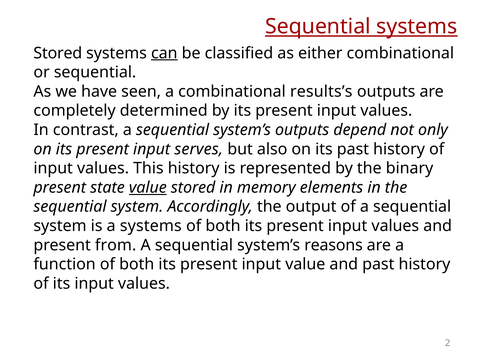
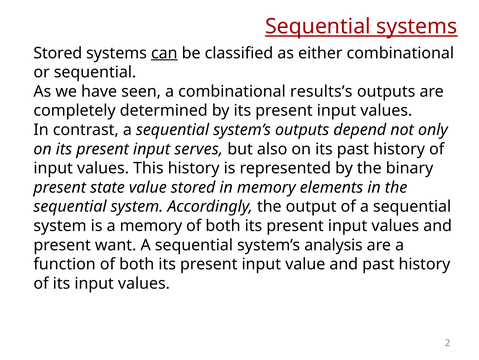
value at (148, 187) underline: present -> none
a systems: systems -> memory
from: from -> want
reasons: reasons -> analysis
